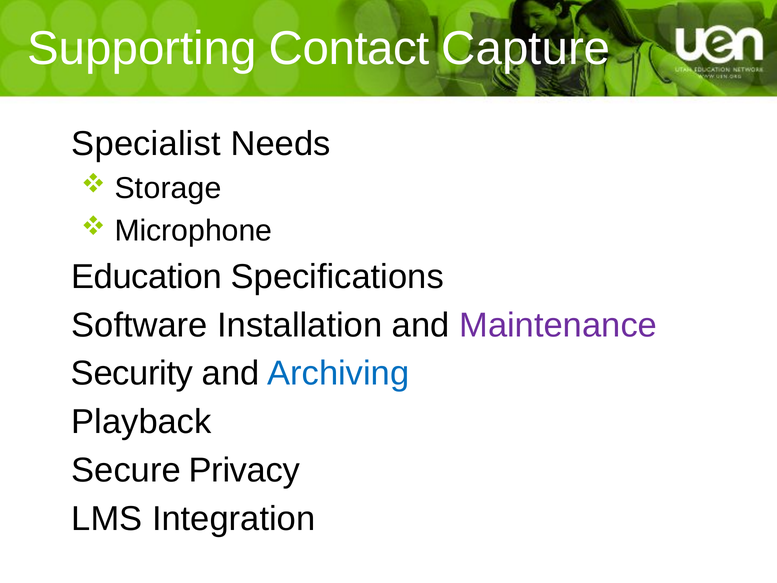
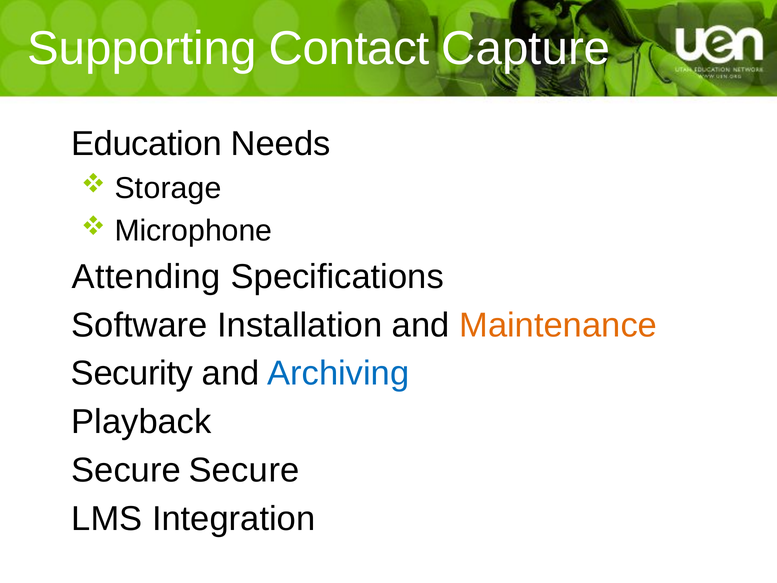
Specialist: Specialist -> Education
Education: Education -> Attending
Maintenance colour: purple -> orange
Secure Privacy: Privacy -> Secure
